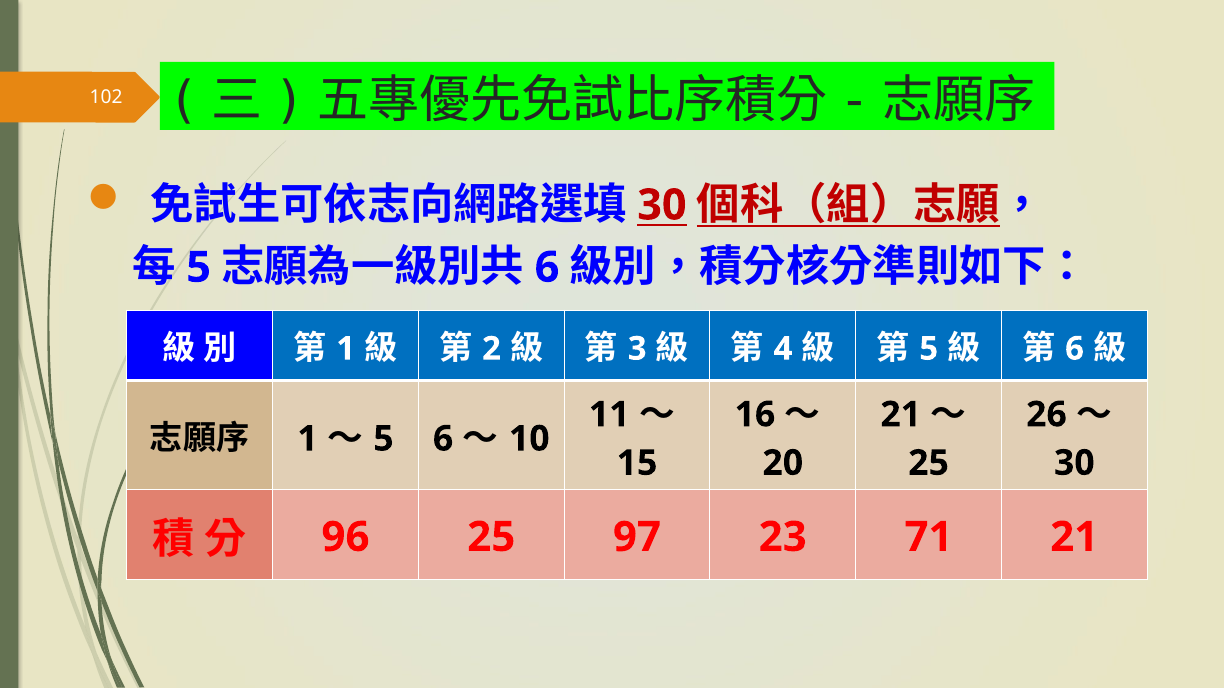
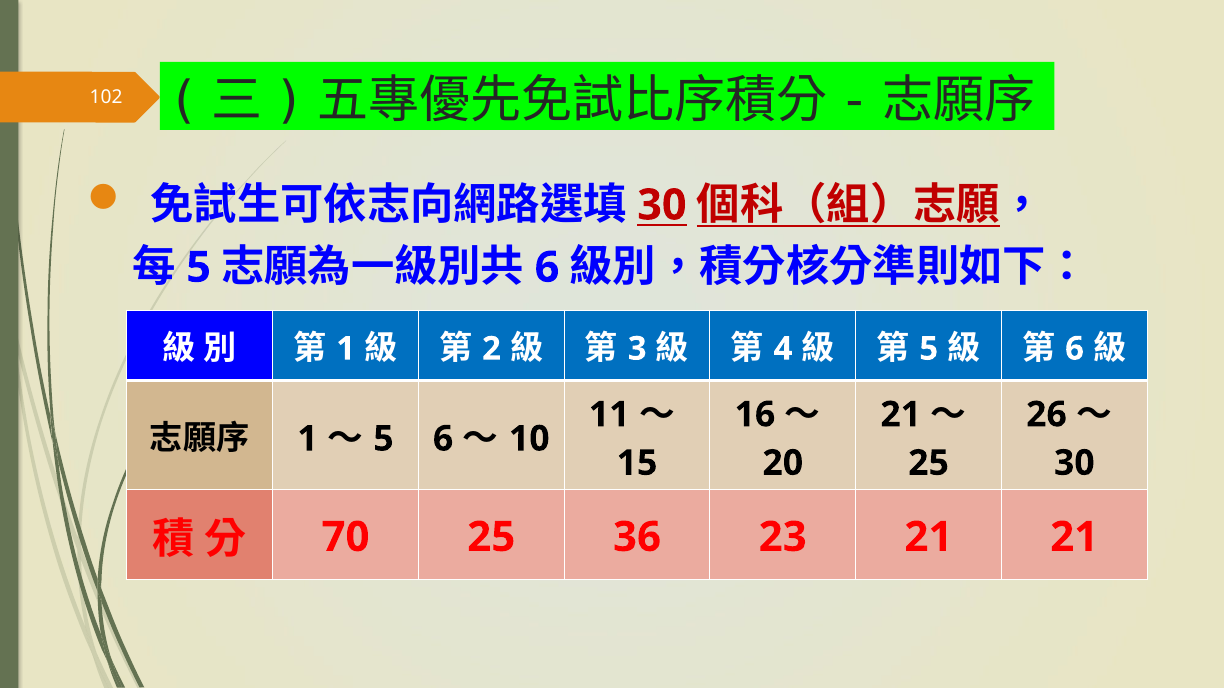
96: 96 -> 70
97: 97 -> 36
23 71: 71 -> 21
